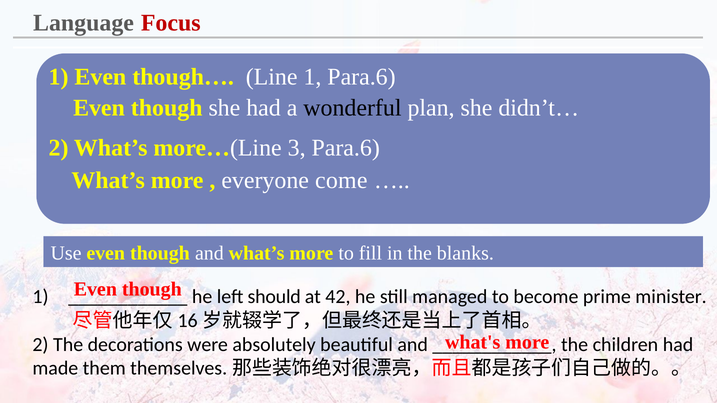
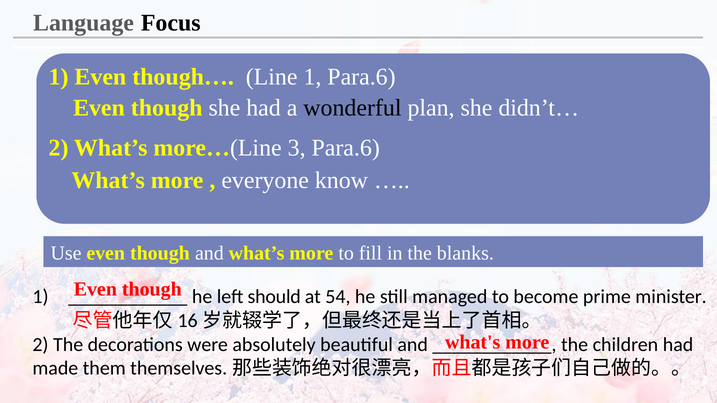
Focus colour: red -> black
come: come -> know
42: 42 -> 54
